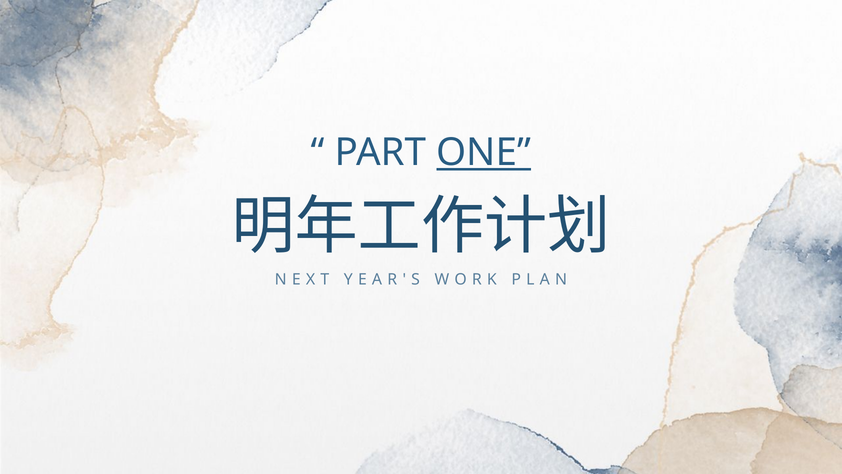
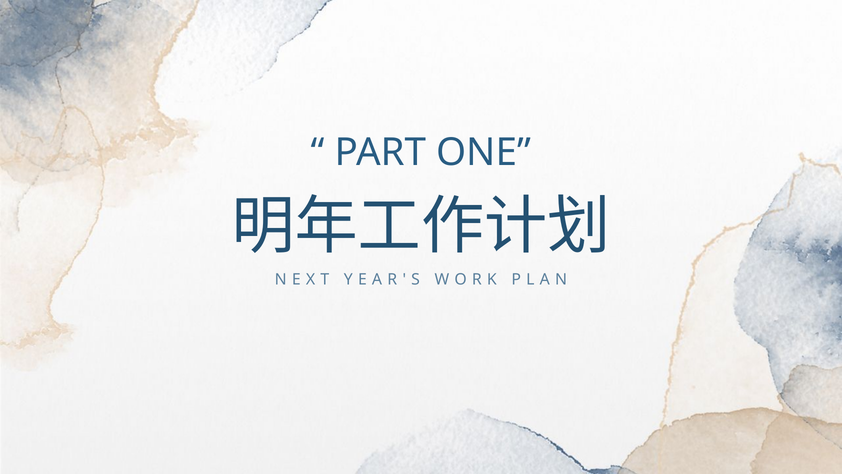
ONE underline: present -> none
